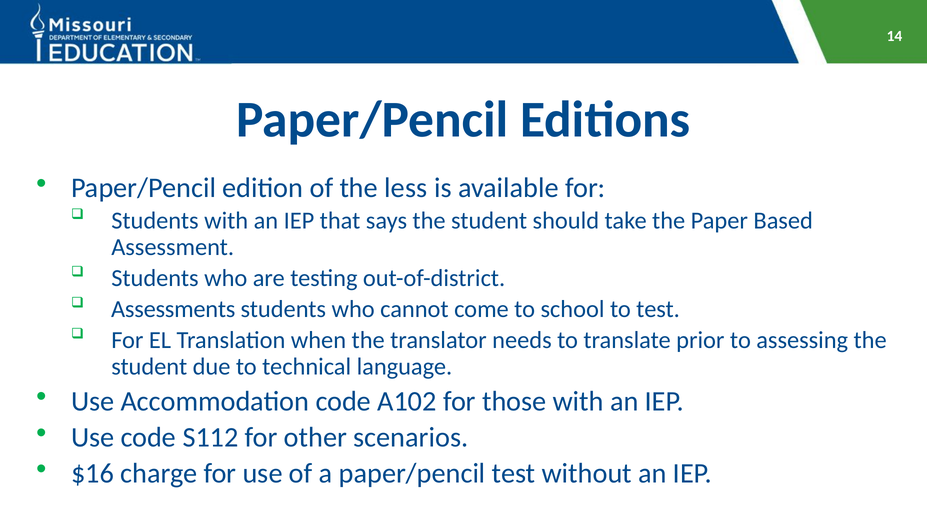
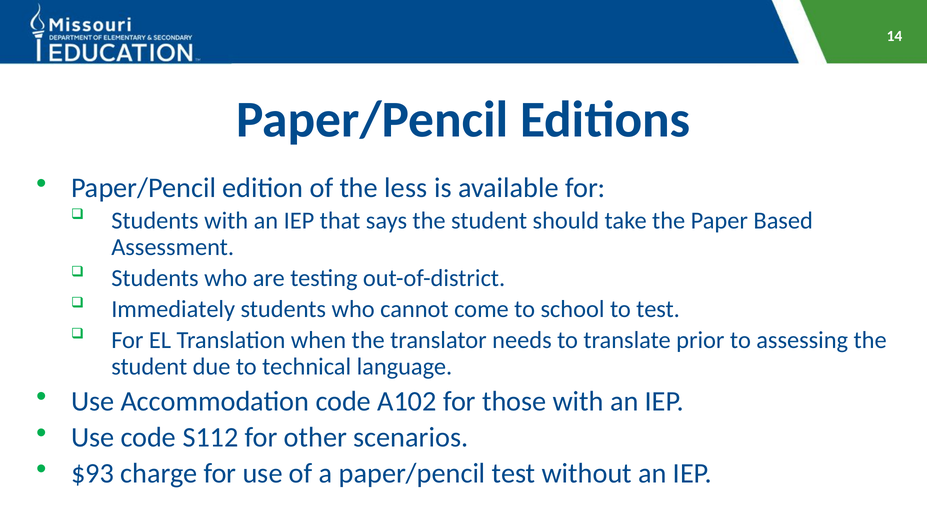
Assessments: Assessments -> Immediately
$16: $16 -> $93
